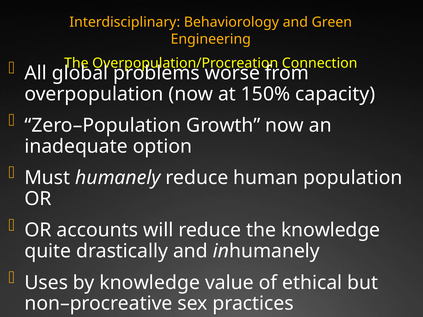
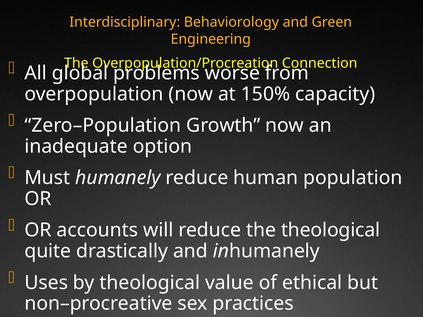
the knowledge: knowledge -> theological
by knowledge: knowledge -> theological
